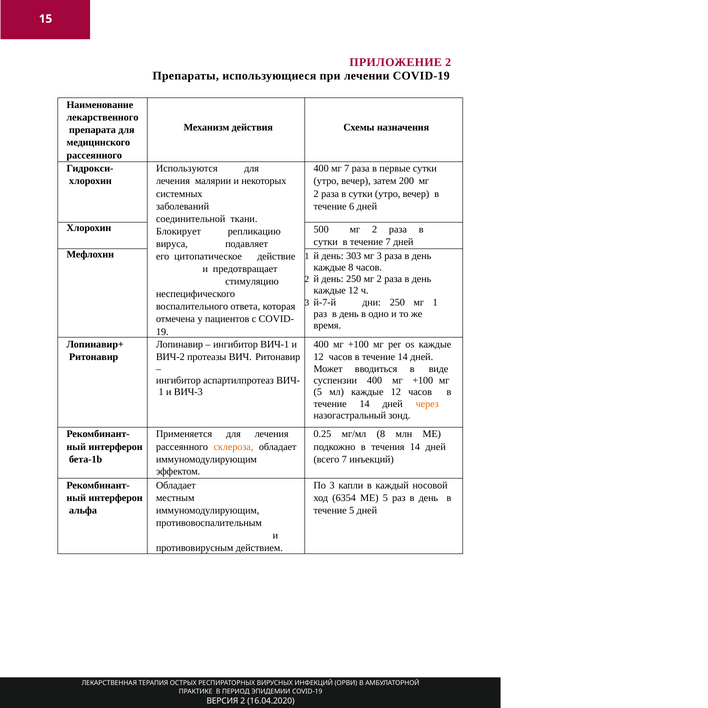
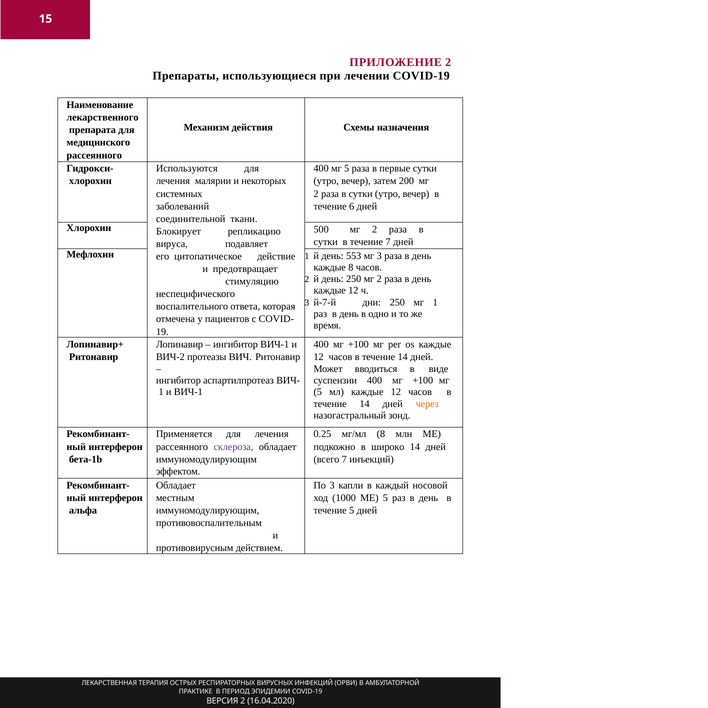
400 мг 7: 7 -> 5
303: 303 -> 553
и ВИЧ-3: ВИЧ-3 -> ВИЧ-1
склероза colour: orange -> purple
течения: течения -> широко
6354: 6354 -> 1000
